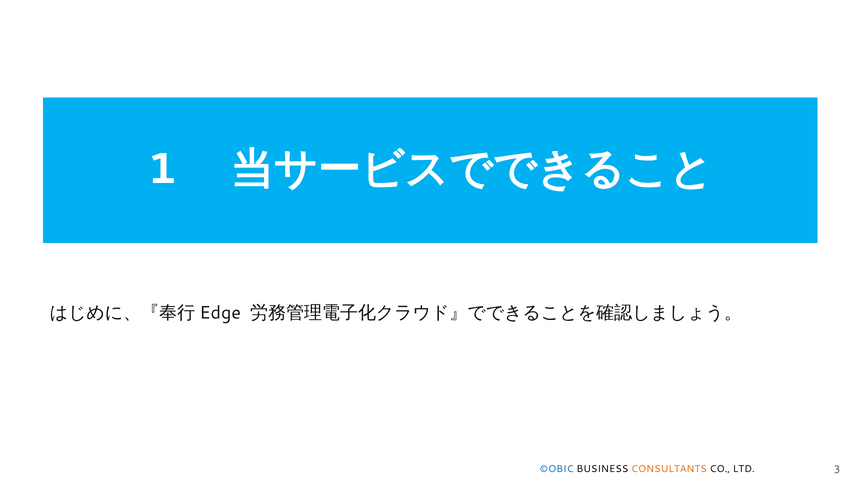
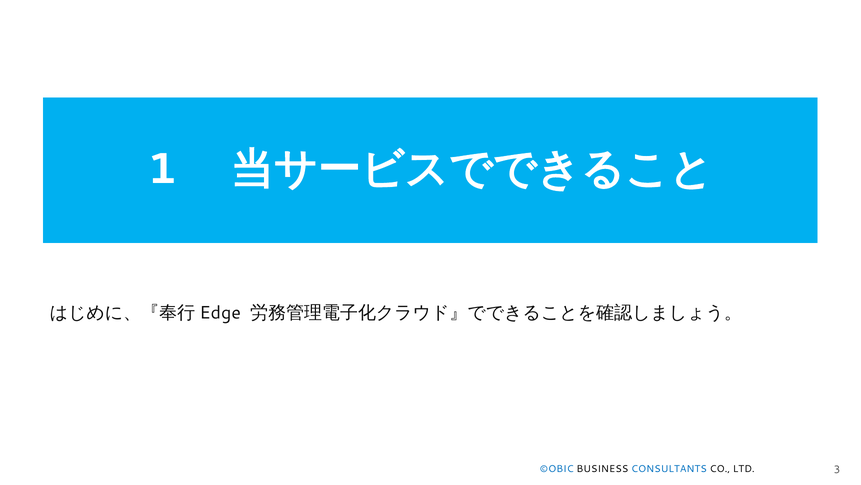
CONSULTANTS colour: orange -> blue
